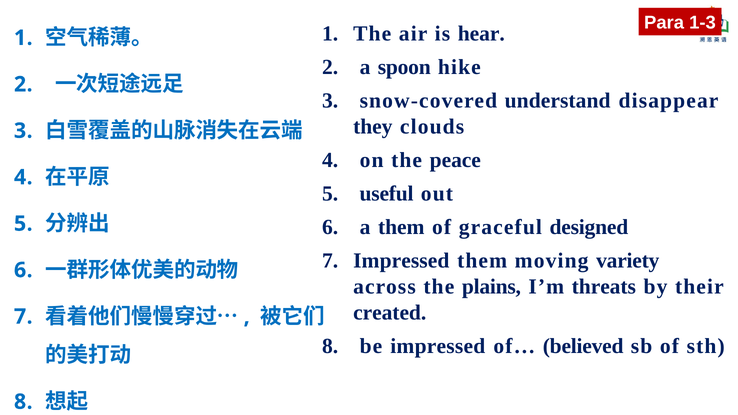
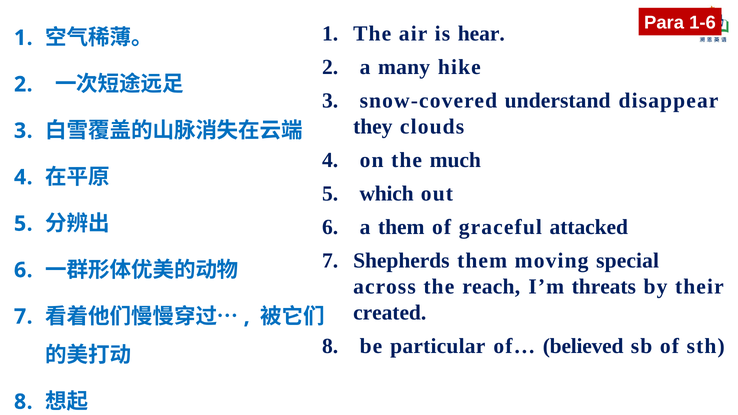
1-3: 1-3 -> 1-6
spoon: spoon -> many
peace: peace -> much
useful: useful -> which
designed: designed -> attacked
Impressed at (401, 261): Impressed -> Shepherds
variety: variety -> special
plains: plains -> reach
be impressed: impressed -> particular
